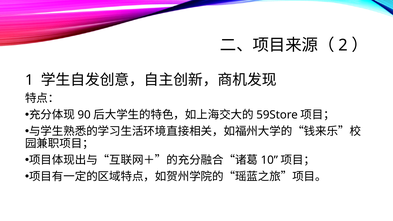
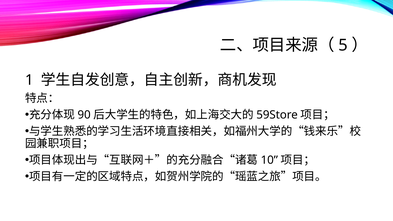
2: 2 -> 5
